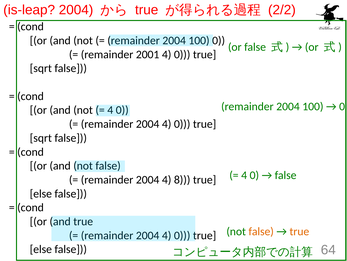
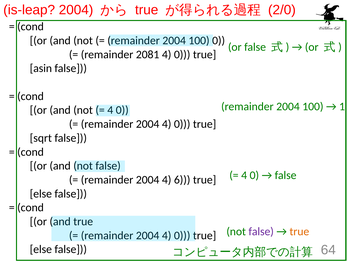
2/2: 2/2 -> 2/0
2001: 2001 -> 2081
sqrt at (41, 68): sqrt -> asin
0 at (342, 106): 0 -> 1
8: 8 -> 6
false at (261, 231) colour: orange -> purple
